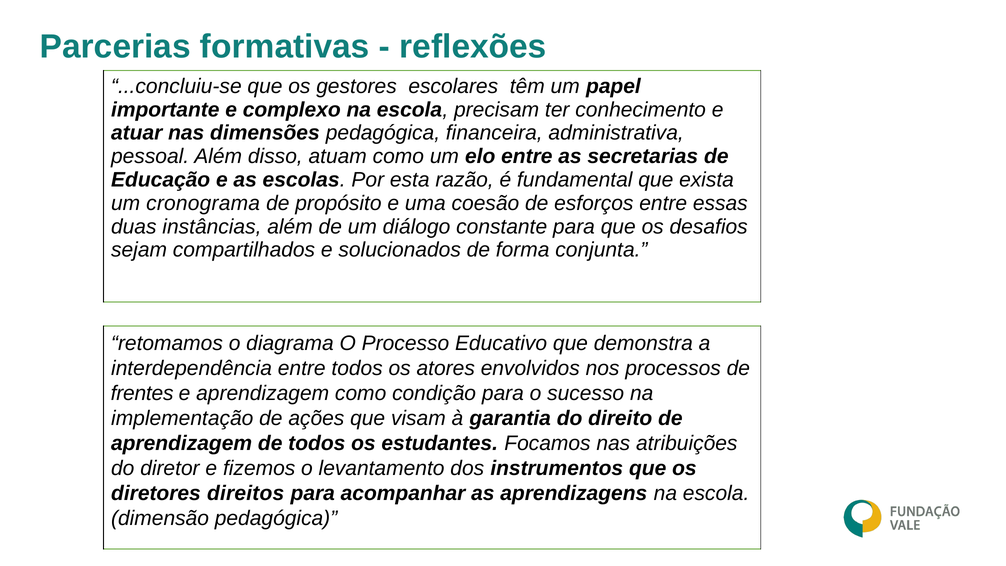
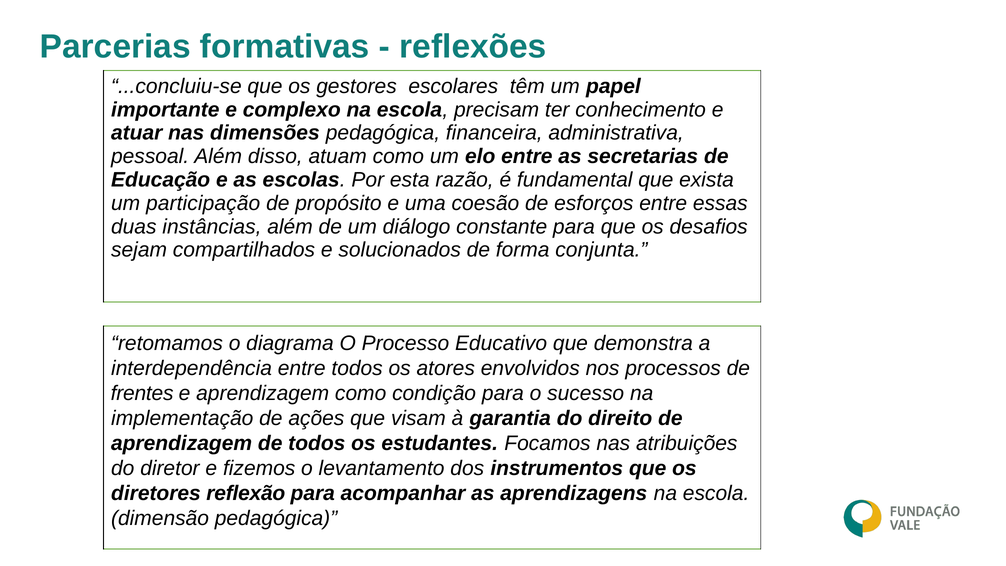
cronograma: cronograma -> participação
direitos: direitos -> reflexão
